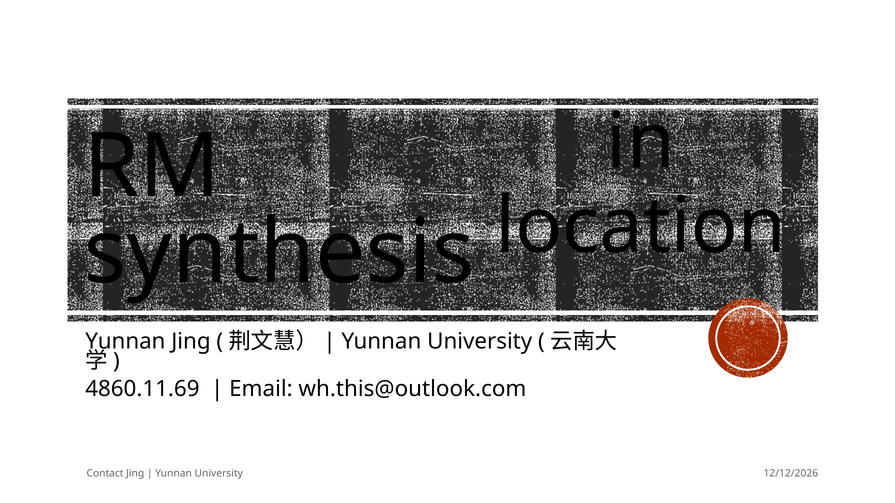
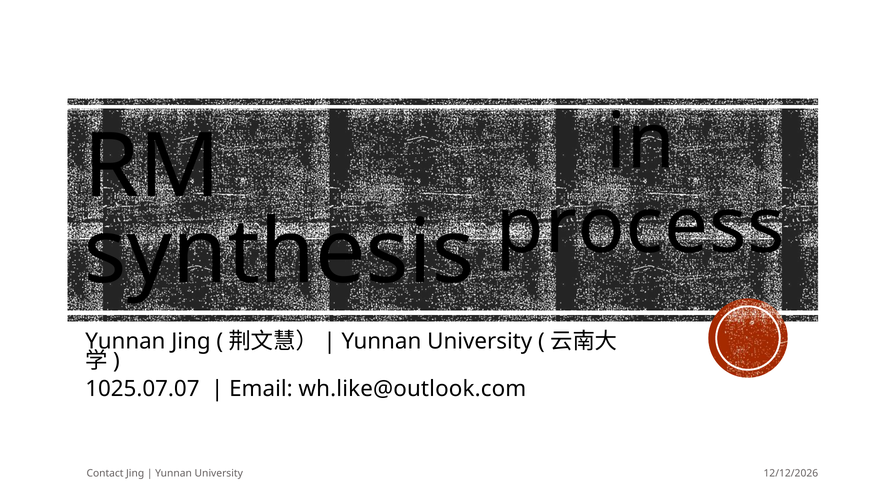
location: location -> process
4860.11.69: 4860.11.69 -> 1025.07.07
wh.this@outlook.com: wh.this@outlook.com -> wh.like@outlook.com
